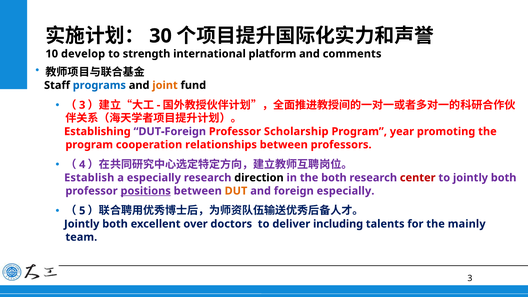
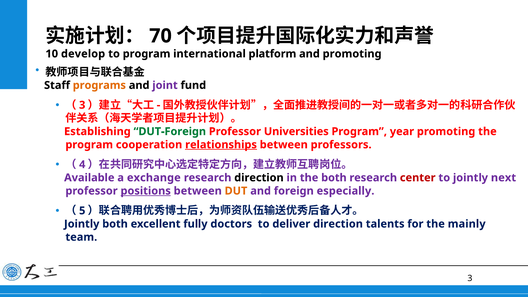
30: 30 -> 70
to strength: strength -> program
and comments: comments -> promoting
programs colour: blue -> orange
joint colour: orange -> purple
DUT-Foreign colour: purple -> green
Scholarship: Scholarship -> Universities
relationships underline: none -> present
Establish: Establish -> Available
a especially: especially -> exchange
to jointly both: both -> next
over: over -> fully
deliver including: including -> direction
